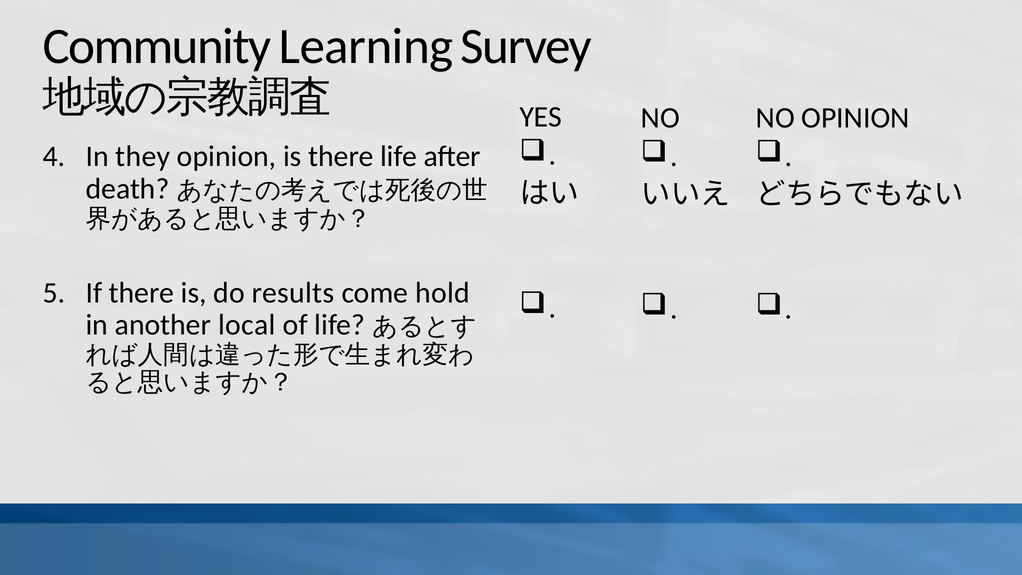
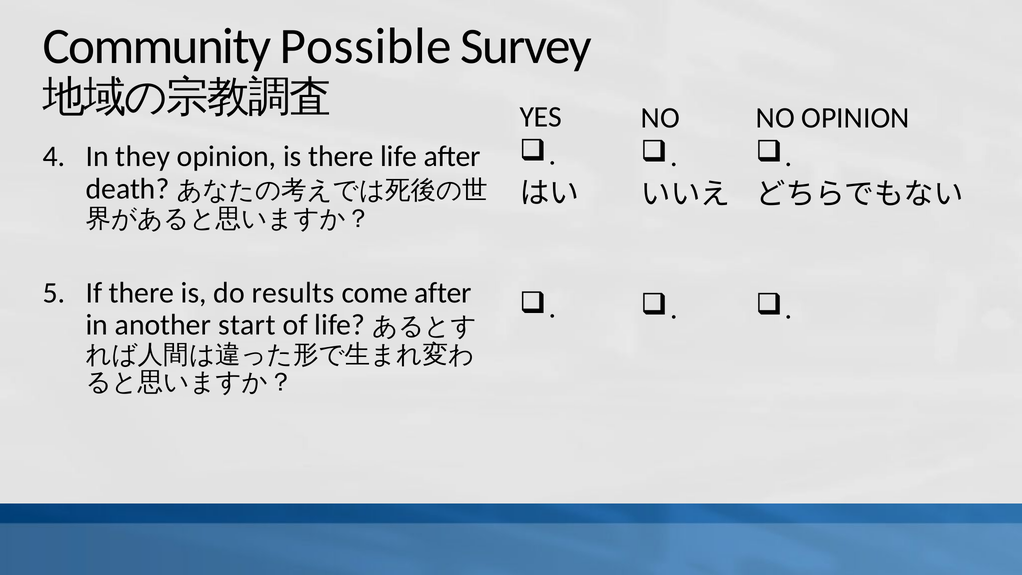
Learning: Learning -> Possible
come hold: hold -> after
local: local -> start
